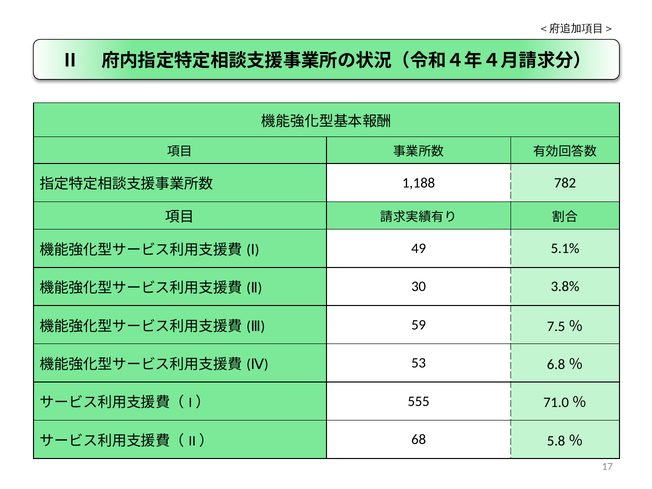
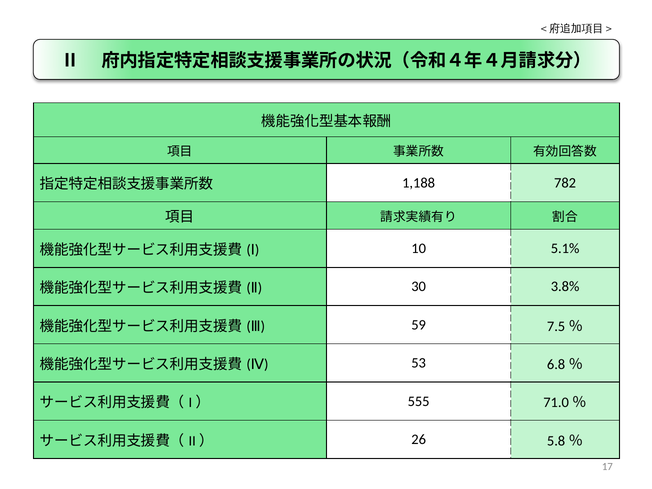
49: 49 -> 10
68: 68 -> 26
